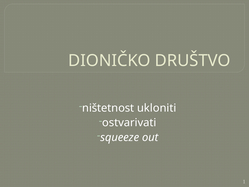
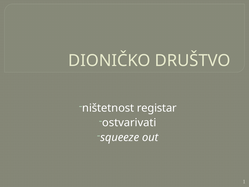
ukloniti: ukloniti -> registar
